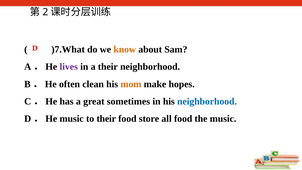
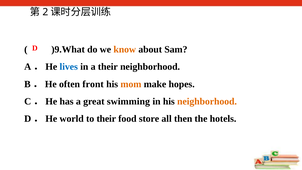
)7.What: )7.What -> )9.What
lives colour: purple -> blue
clean: clean -> front
sometimes: sometimes -> swimming
neighborhood at (207, 101) colour: blue -> orange
D．He music: music -> world
all food: food -> then
the music: music -> hotels
